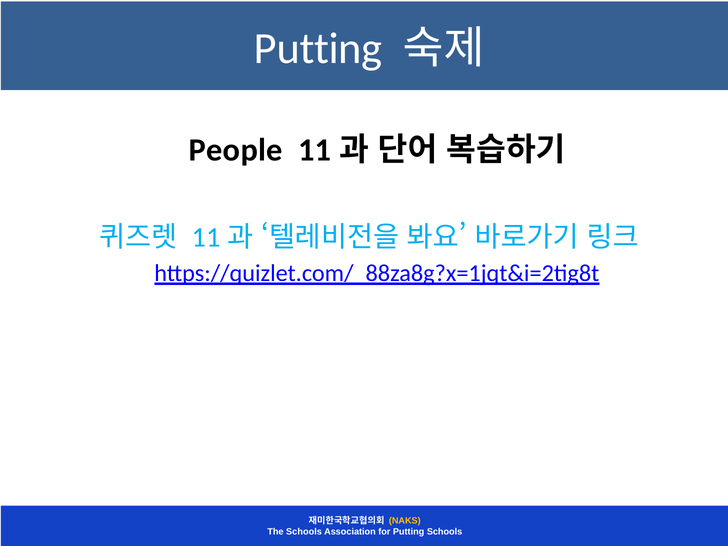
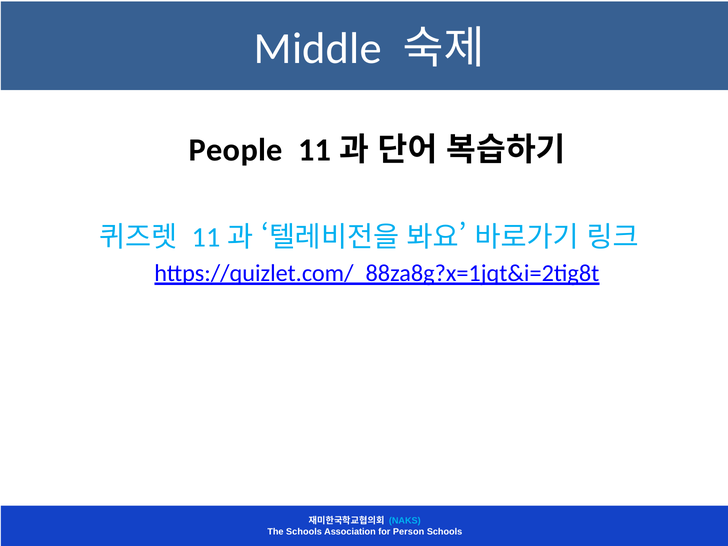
Putting at (318, 49): Putting -> Middle
NAKS colour: yellow -> light blue
for Putting: Putting -> Person
